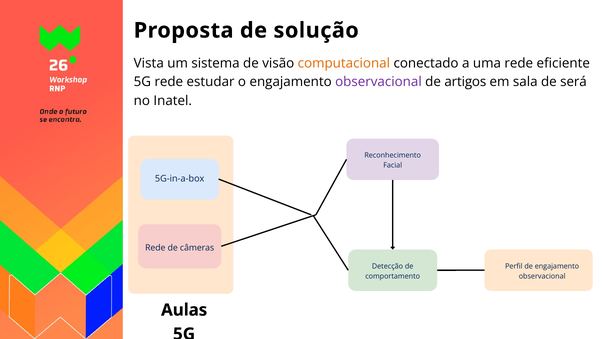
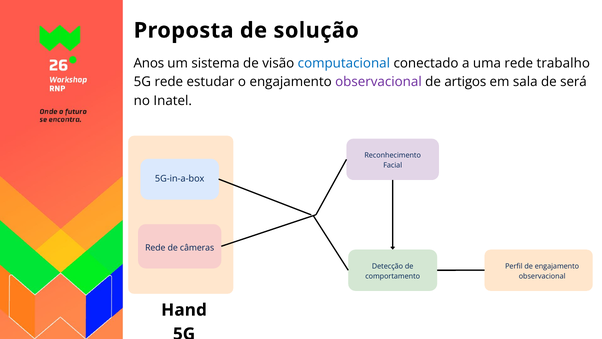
Vista: Vista -> Anos
computacional colour: orange -> blue
eficiente: eficiente -> trabalho
Aulas: Aulas -> Hand
